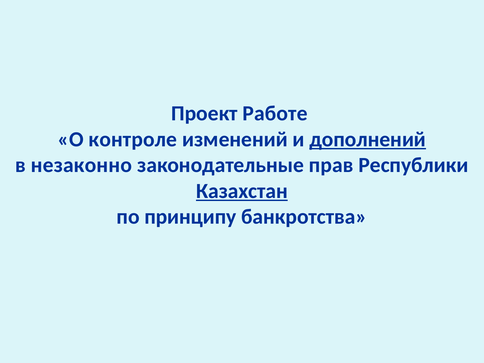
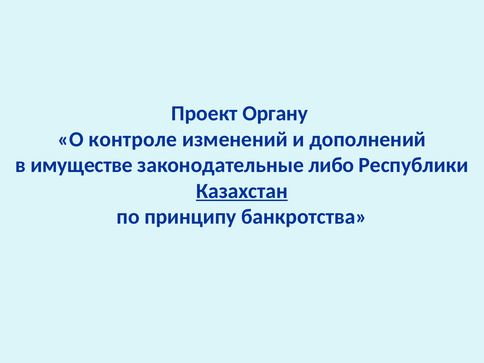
Работе: Работе -> Органу
дополнений underline: present -> none
незаконно: незаконно -> имуществе
прав: прав -> либо
